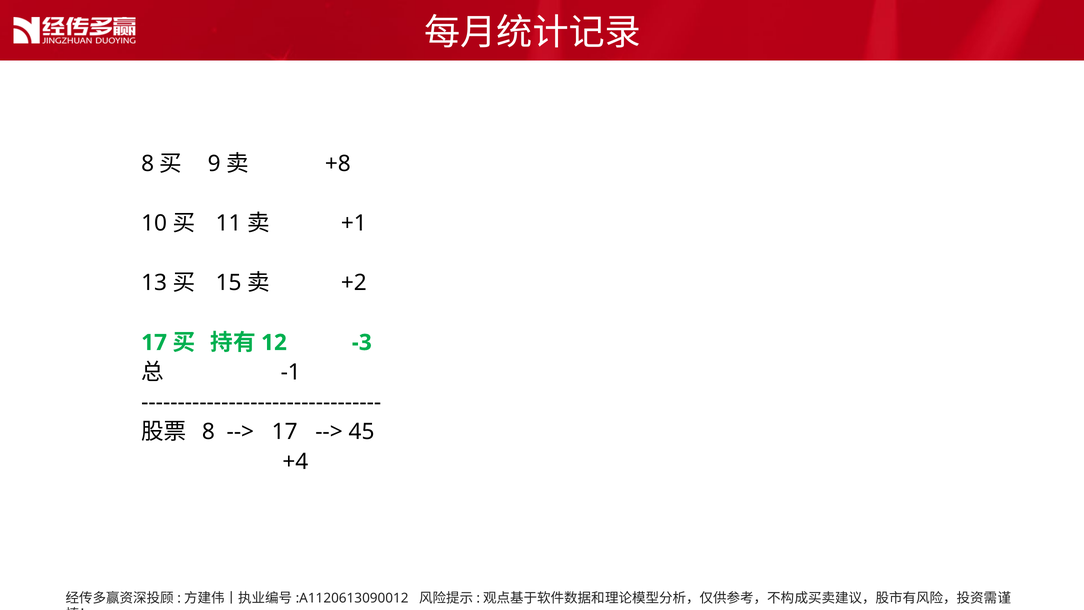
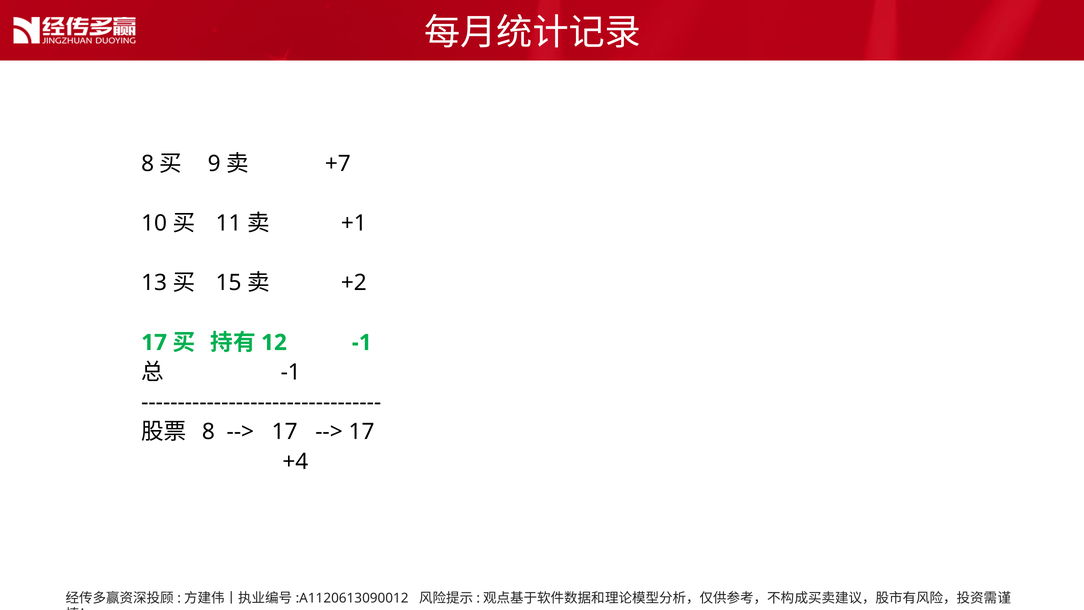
+8: +8 -> +7
12 -3: -3 -> -1
45 at (362, 432): 45 -> 17
